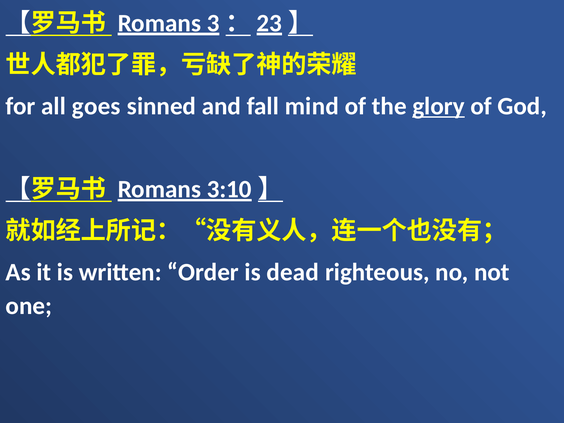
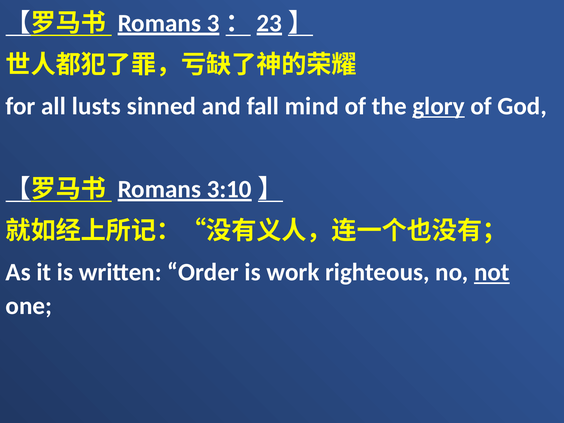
goes: goes -> lusts
dead: dead -> work
not underline: none -> present
